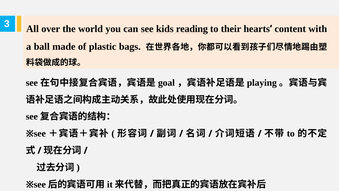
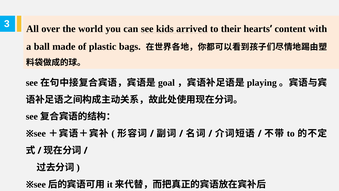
reading: reading -> arrived
